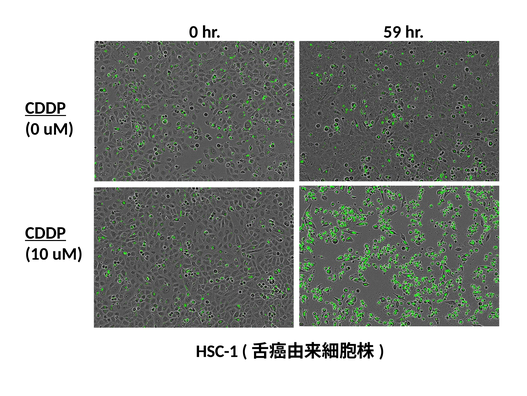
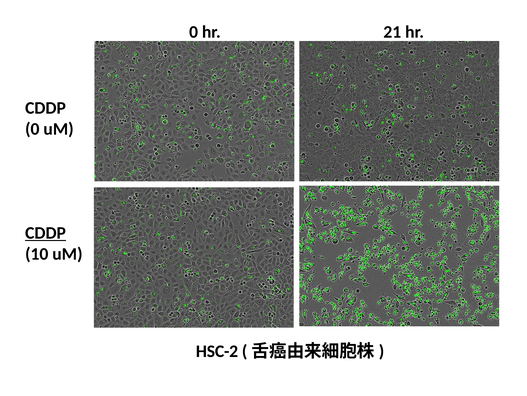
59: 59 -> 21
CDDP at (45, 108) underline: present -> none
HSC-1: HSC-1 -> HSC-2
